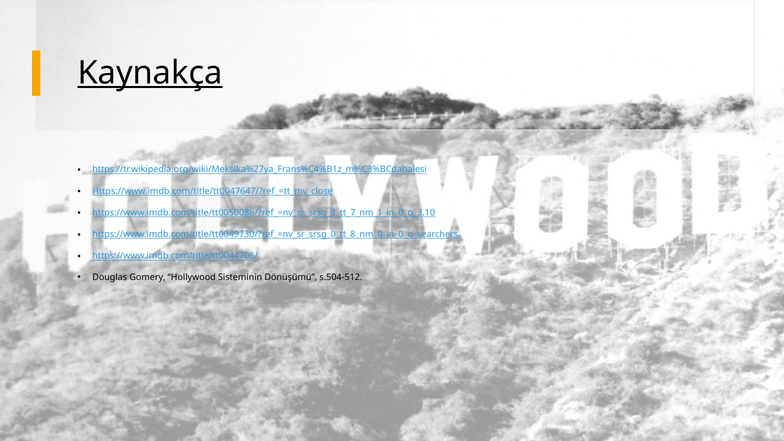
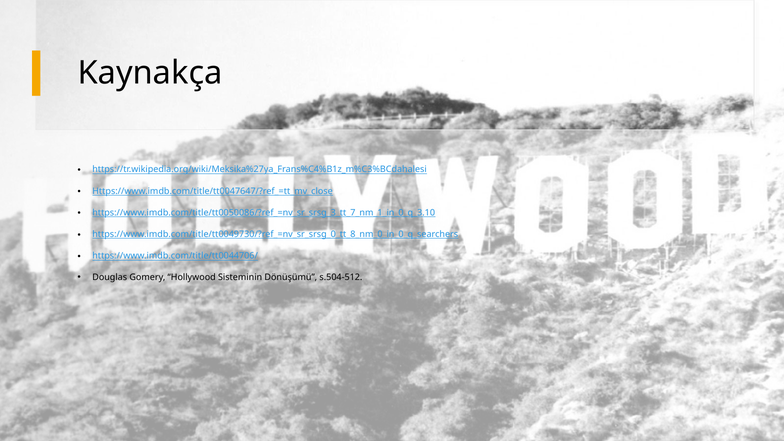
Kaynakça underline: present -> none
